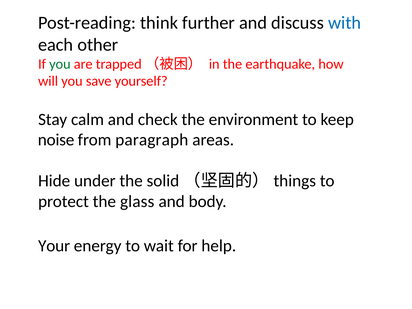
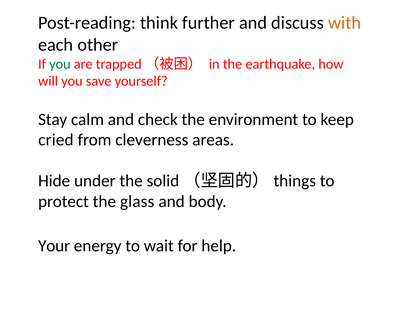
with colour: blue -> orange
noise: noise -> cried
paragraph: paragraph -> cleverness
